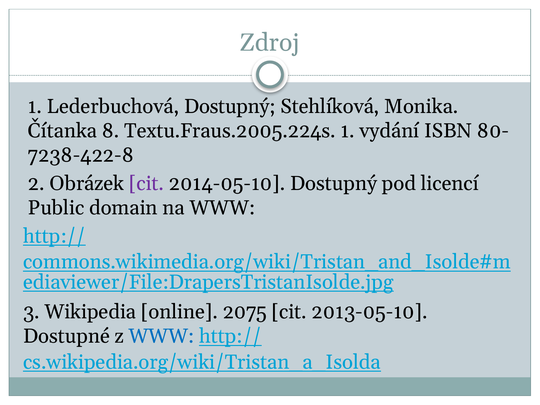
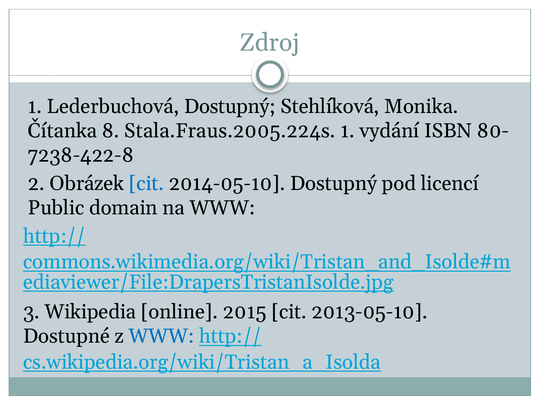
Textu.Fraus.2005.224s: Textu.Fraus.2005.224s -> Stala.Fraus.2005.224s
cit at (147, 183) colour: purple -> blue
2075: 2075 -> 2015
